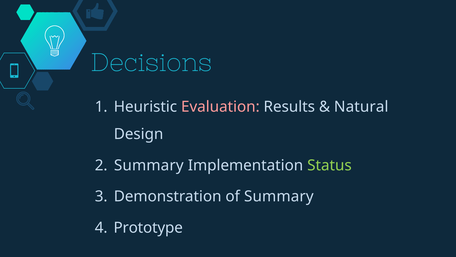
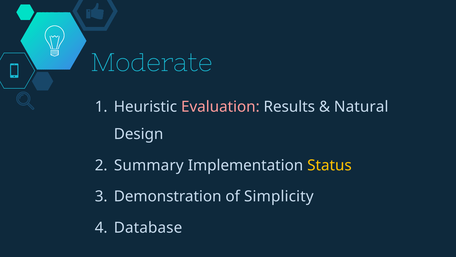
Decisions: Decisions -> Moderate
Status colour: light green -> yellow
of Summary: Summary -> Simplicity
Prototype: Prototype -> Database
